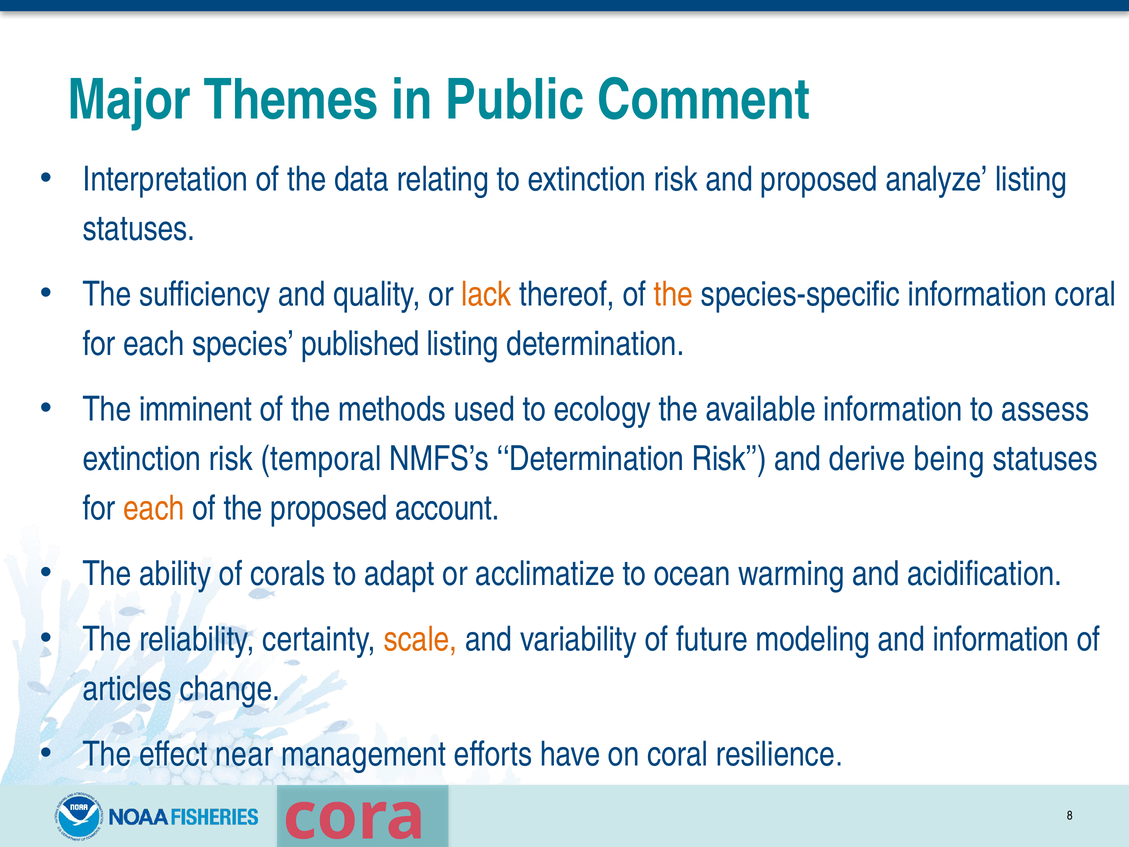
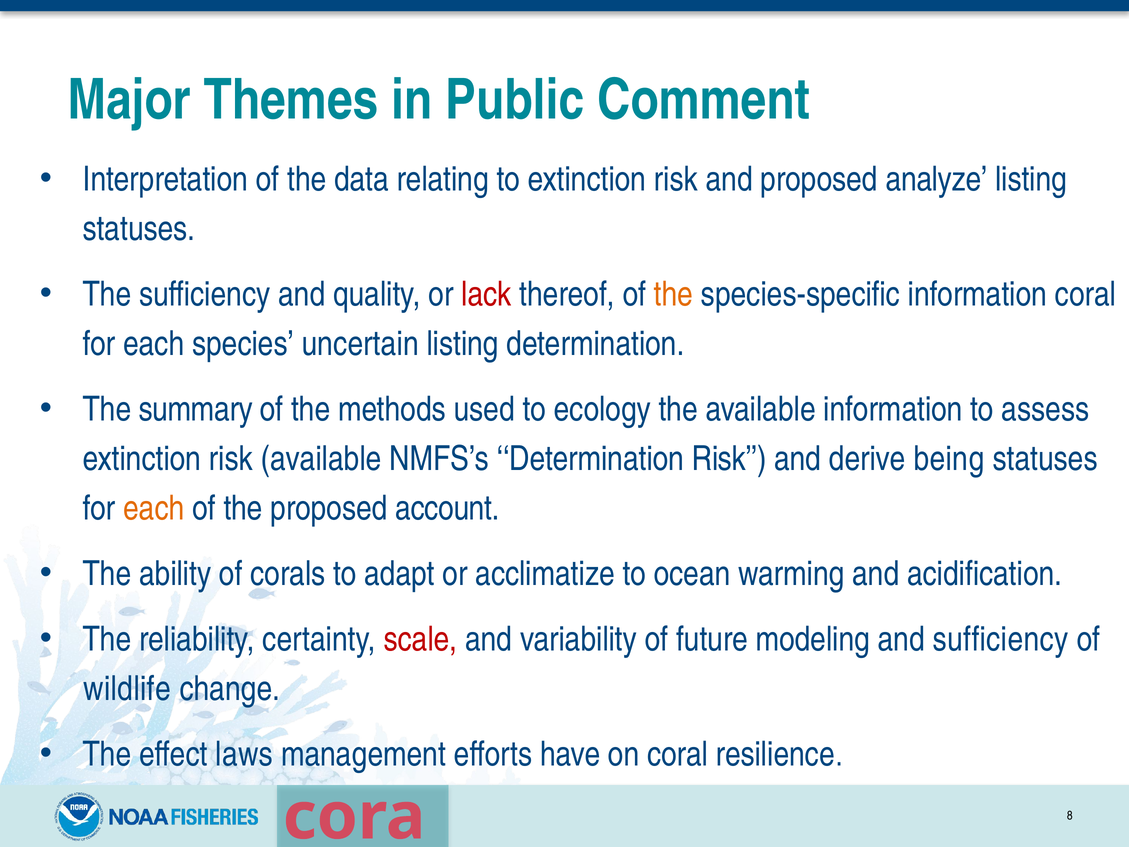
lack colour: orange -> red
published: published -> uncertain
imminent: imminent -> summary
risk temporal: temporal -> available
scale colour: orange -> red
and information: information -> sufficiency
articles: articles -> wildlife
near: near -> laws
